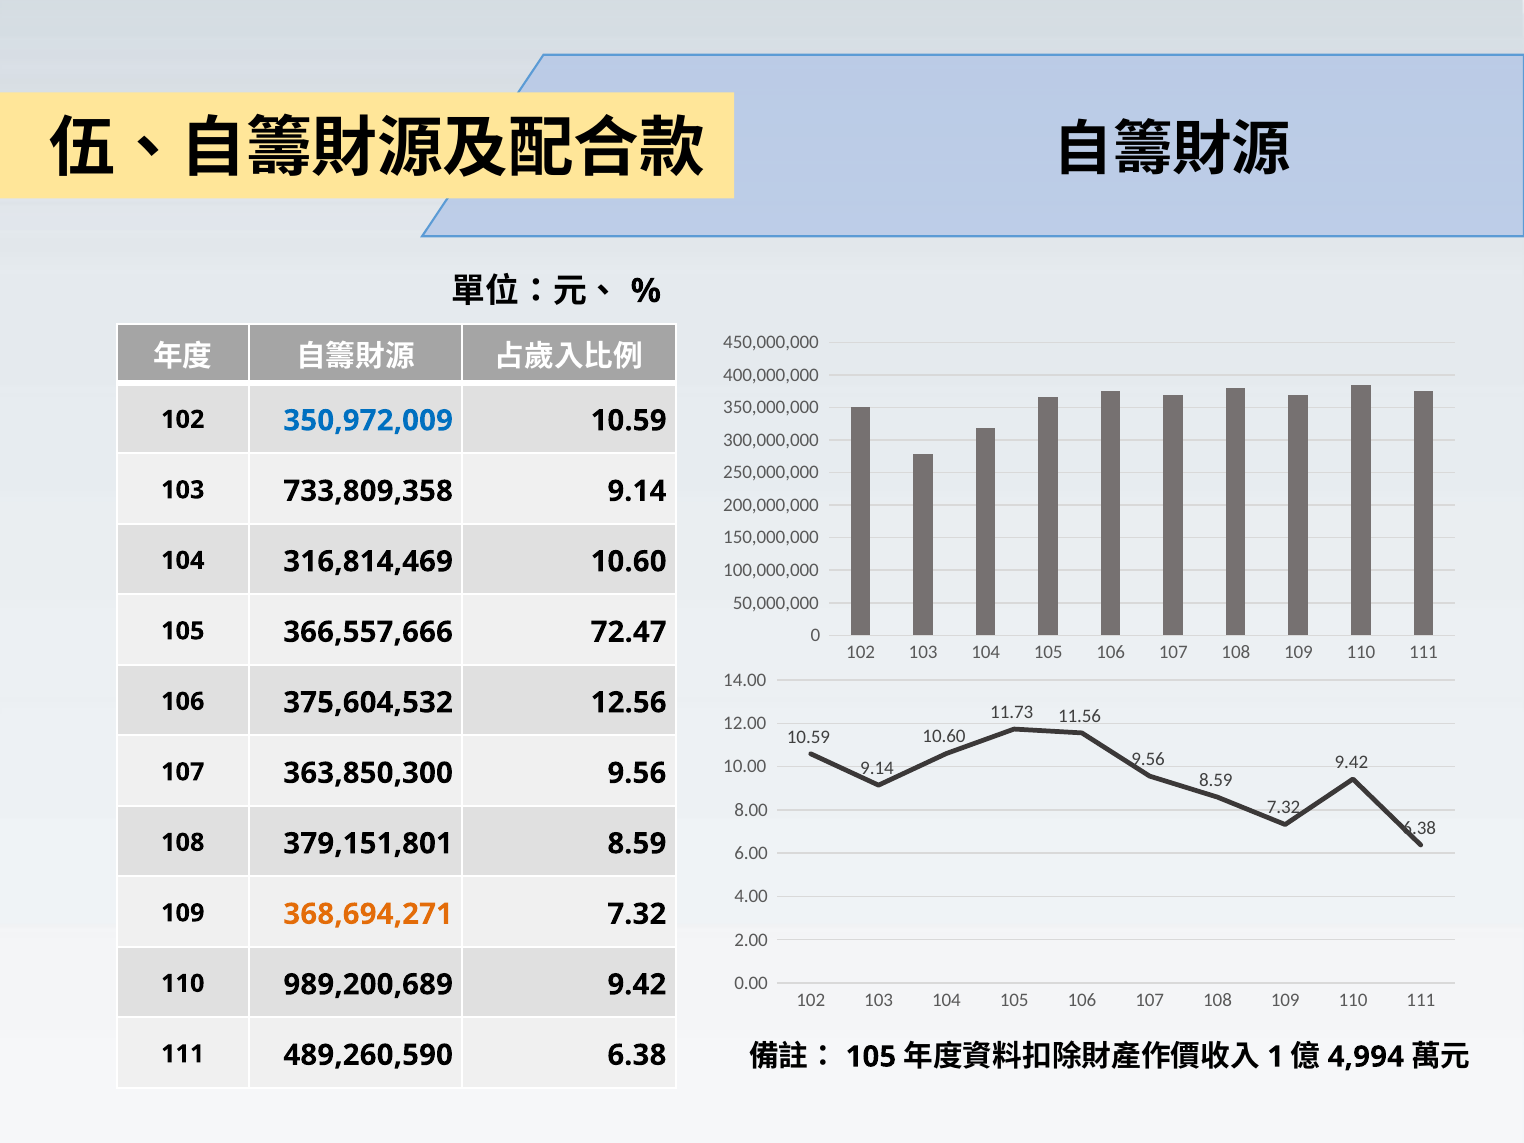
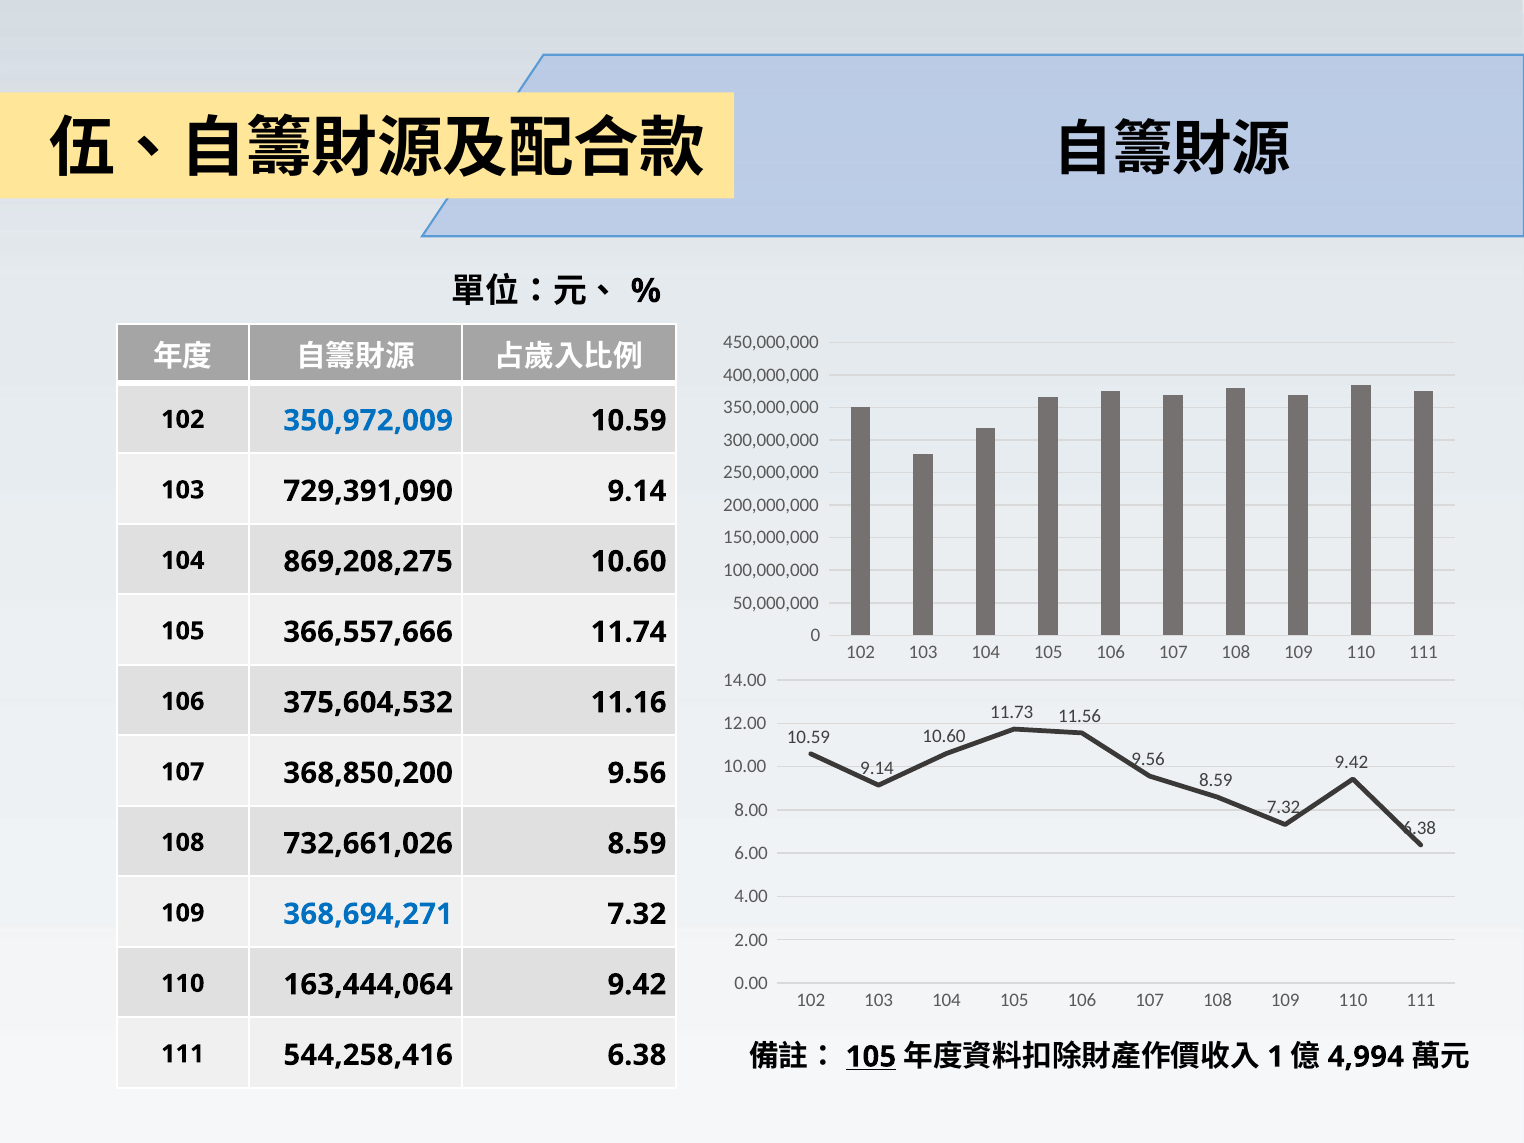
733,809,358: 733,809,358 -> 729,391,090
316,814,469: 316,814,469 -> 869,208,275
72.47: 72.47 -> 11.74
12.56: 12.56 -> 11.16
363,850,300: 363,850,300 -> 368,850,200
379,151,801: 379,151,801 -> 732,661,026
368,694,271 colour: orange -> blue
989,200,689: 989,200,689 -> 163,444,064
105 at (871, 1057) underline: none -> present
489,260,590: 489,260,590 -> 544,258,416
